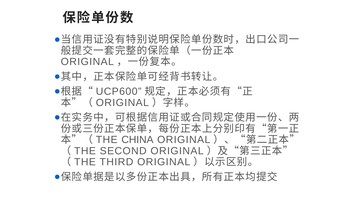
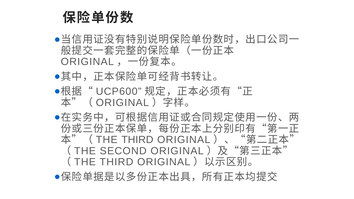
CHINA at (137, 140): CHINA -> THIRD
